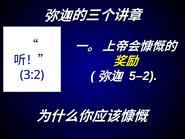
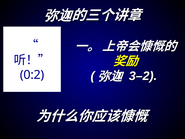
5–2: 5–2 -> 3–2
3:2: 3:2 -> 0:2
